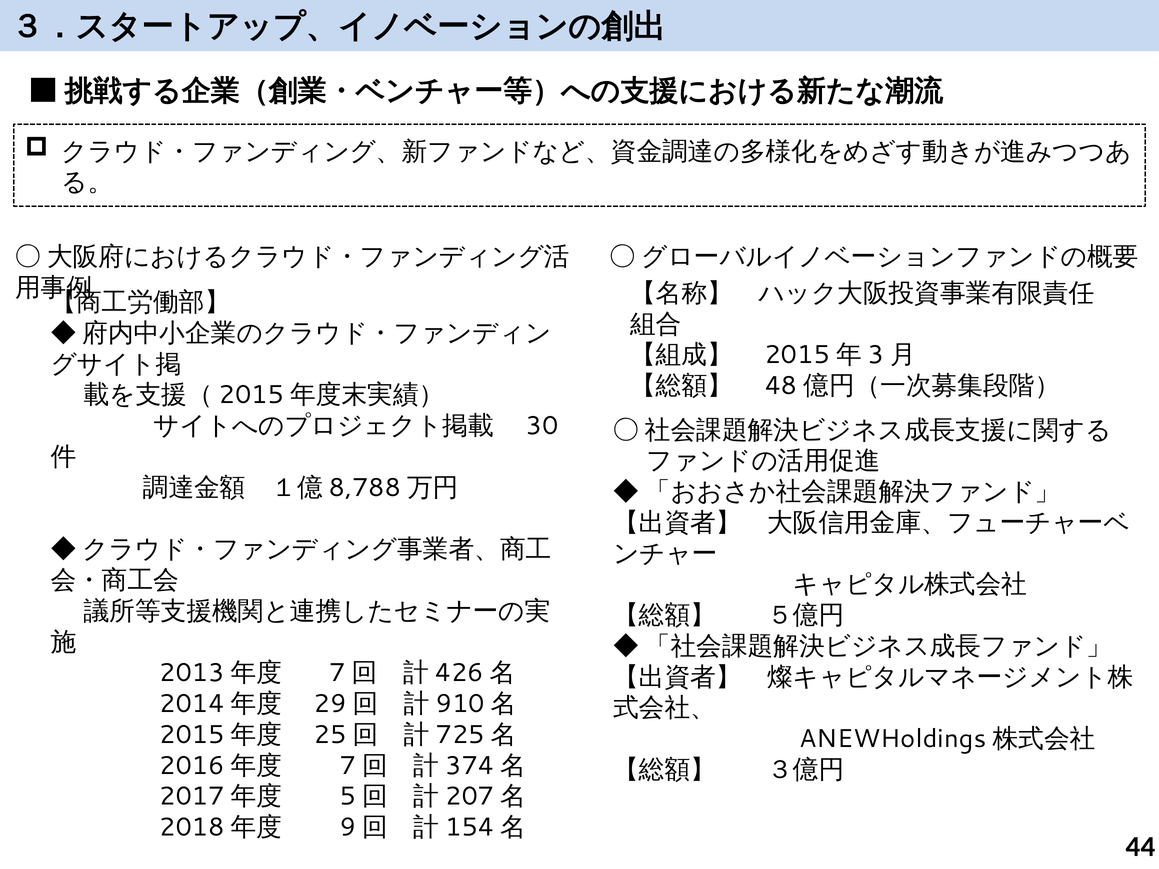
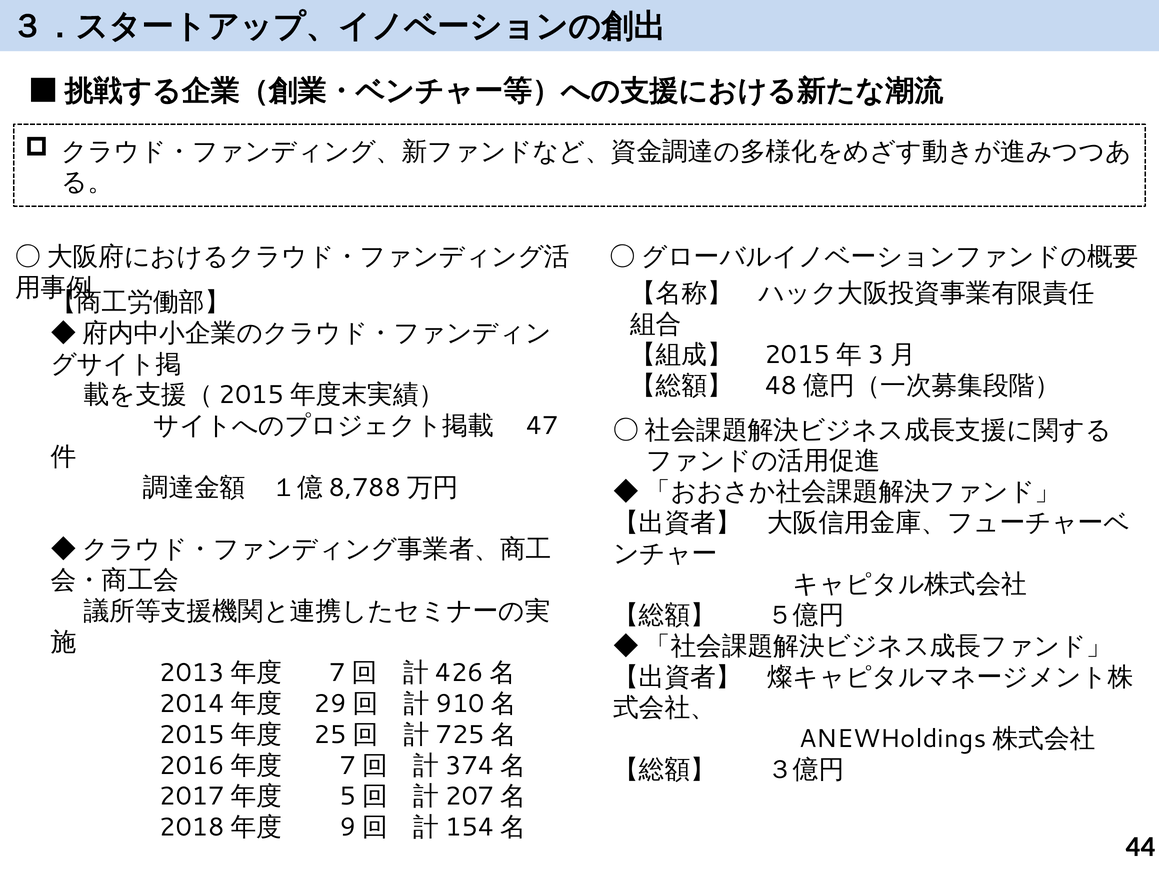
30: 30 -> 47
